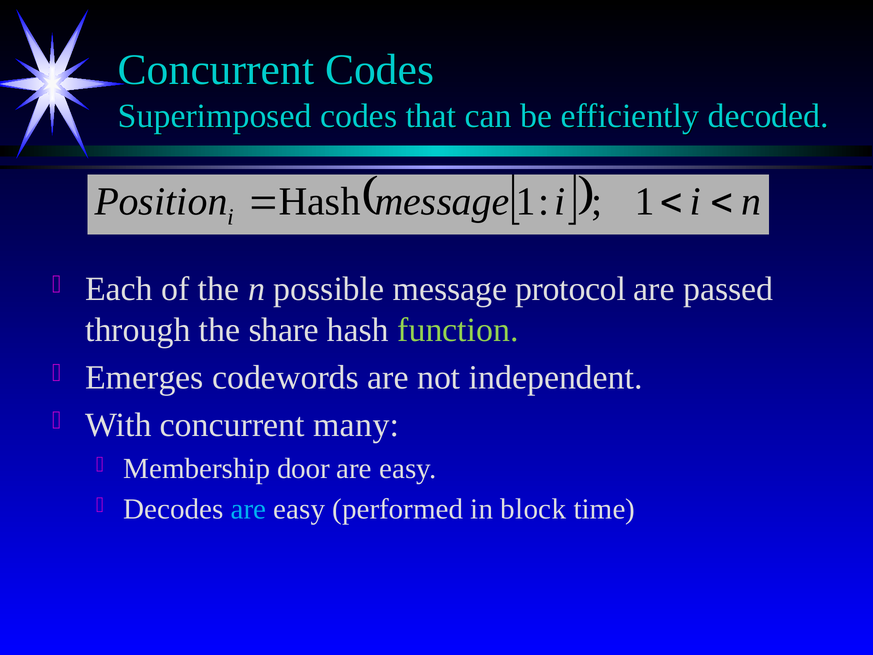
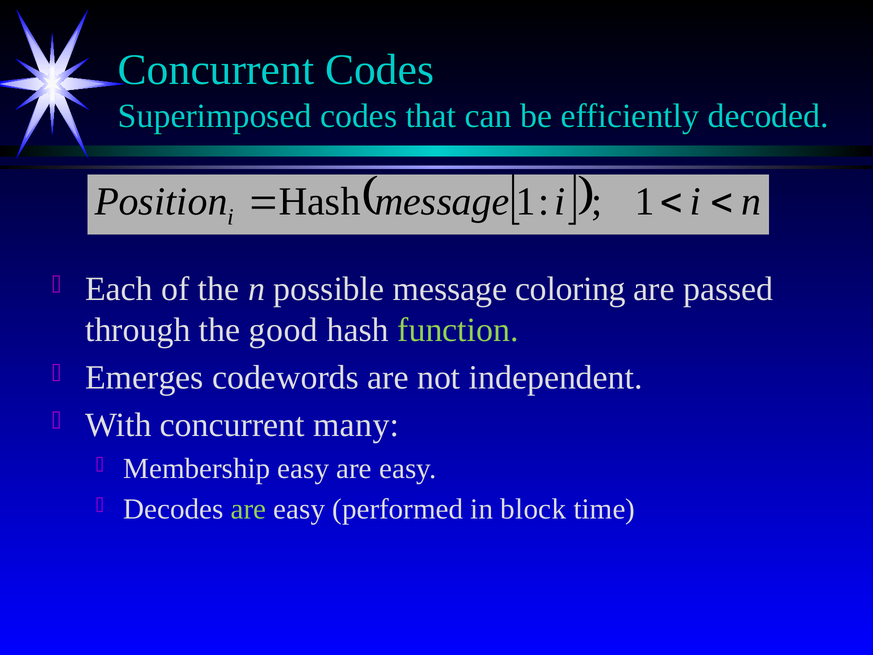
protocol: protocol -> coloring
share: share -> good
Membership door: door -> easy
are at (248, 509) colour: light blue -> light green
